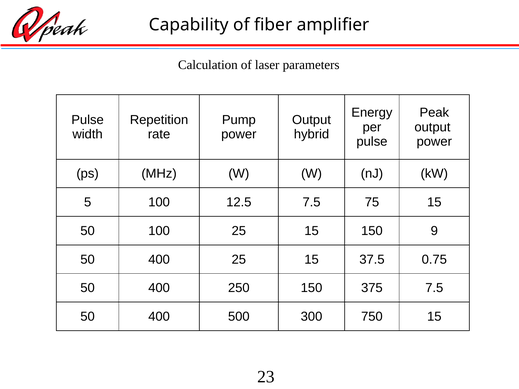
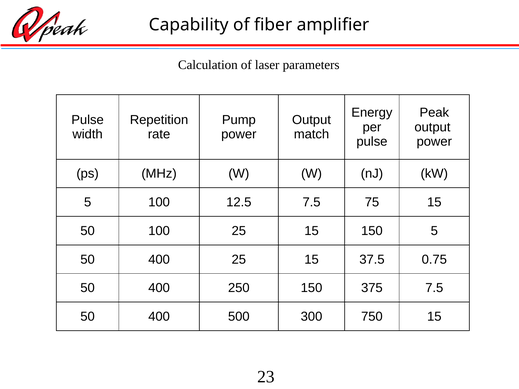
hybrid: hybrid -> match
150 9: 9 -> 5
